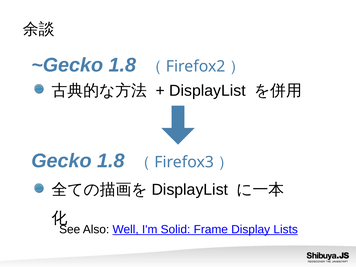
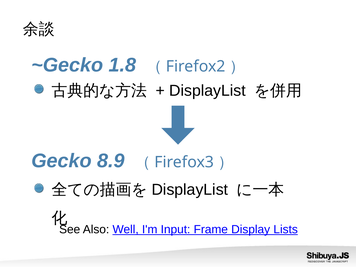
Gecko 1.8: 1.8 -> 8.9
Solid: Solid -> Input
